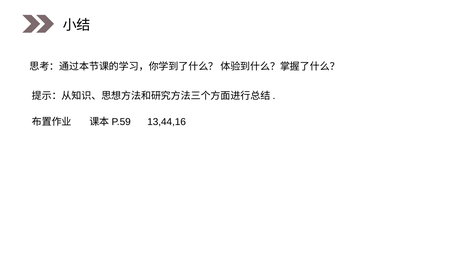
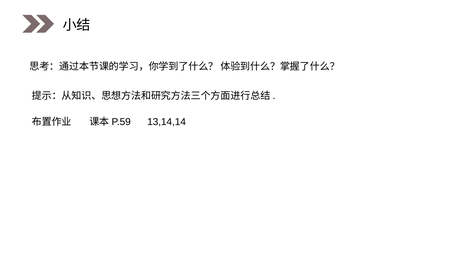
13,44,16: 13,44,16 -> 13,14,14
